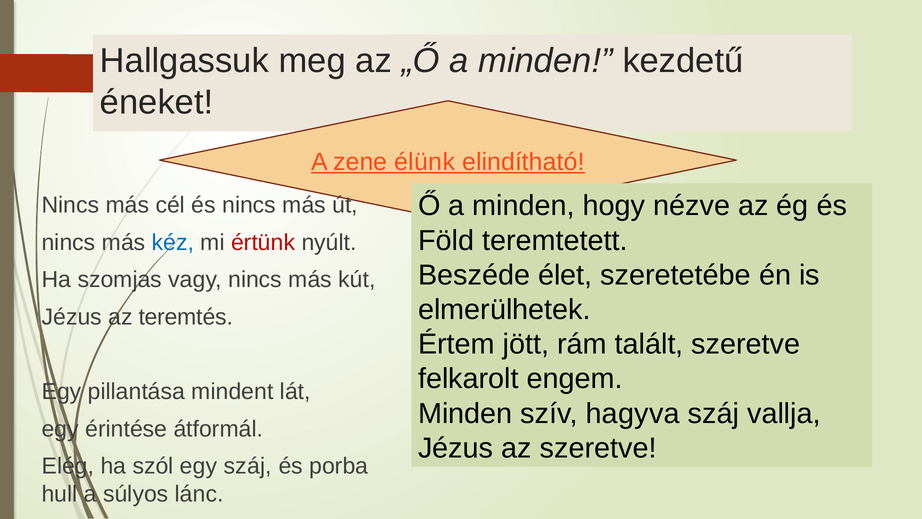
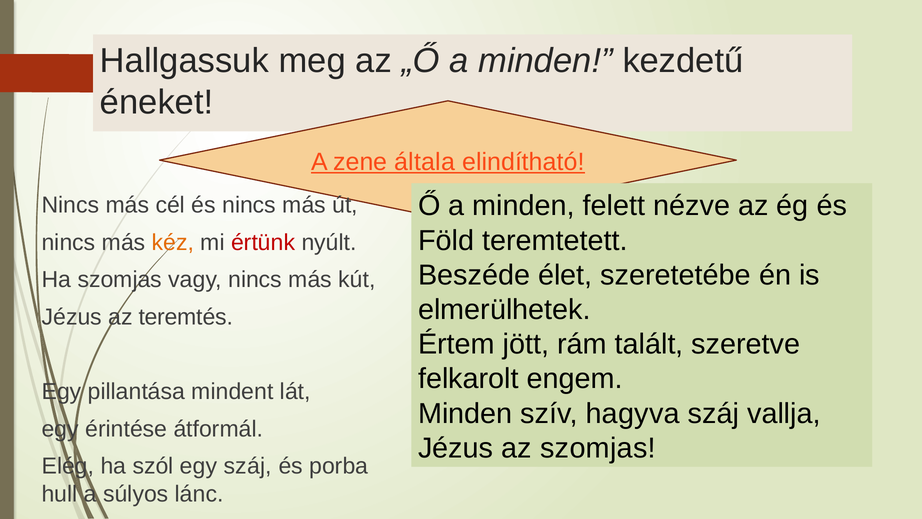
élünk: élünk -> általa
hogy: hogy -> felett
kéz colour: blue -> orange
az szeretve: szeretve -> szomjas
